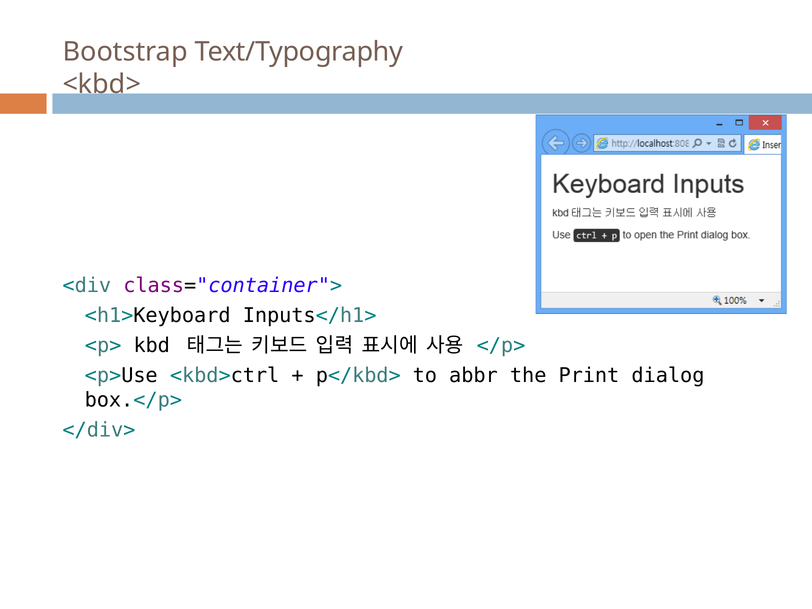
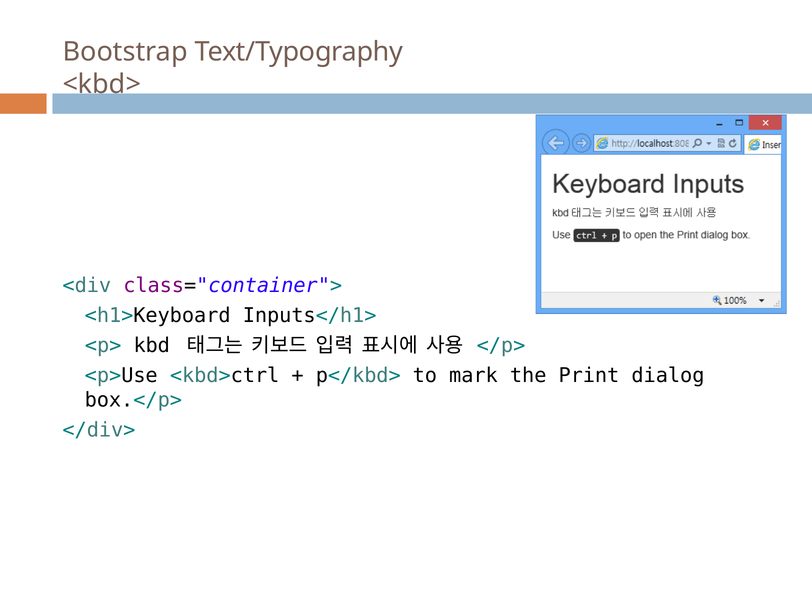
abbr: abbr -> mark
